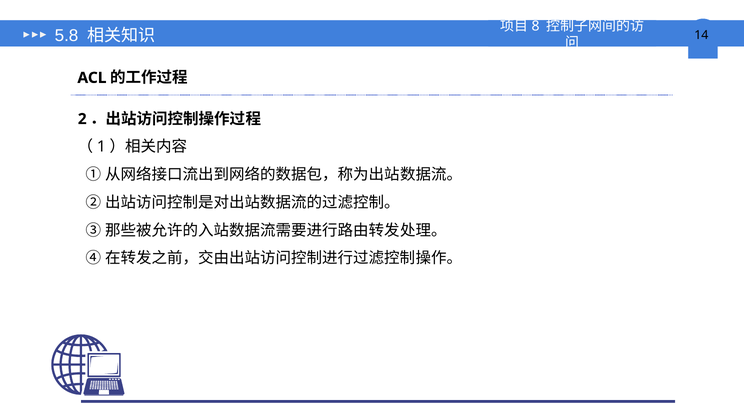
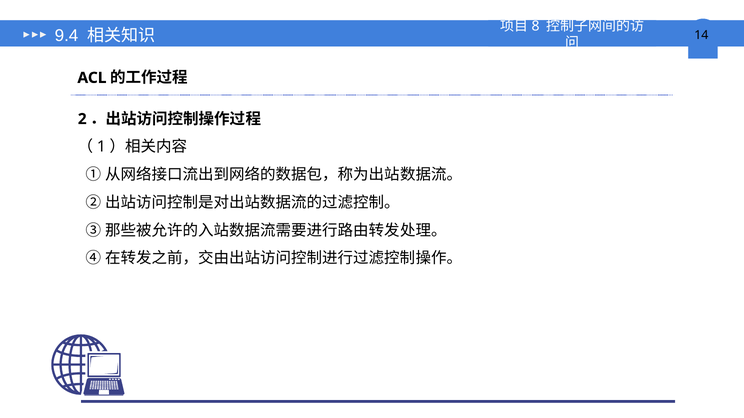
5.8: 5.8 -> 9.4
